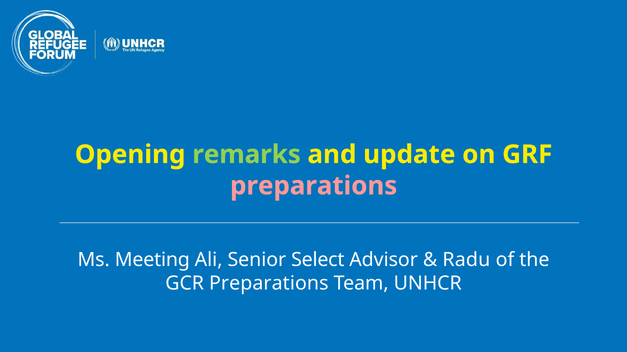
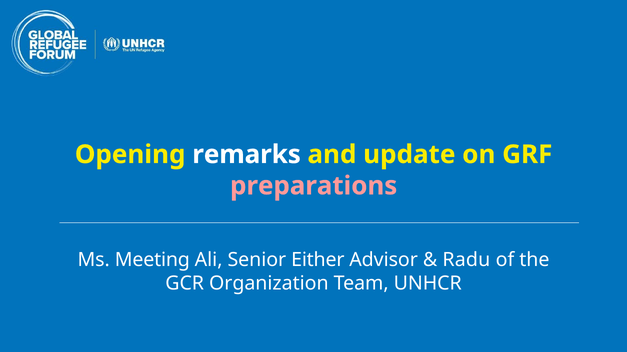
remarks colour: light green -> white
Select: Select -> Either
GCR Preparations: Preparations -> Organization
